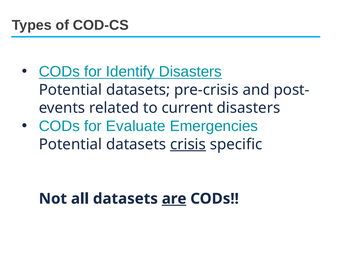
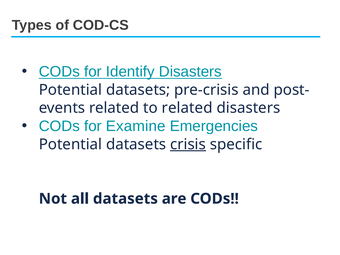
to current: current -> related
Evaluate: Evaluate -> Examine
are underline: present -> none
